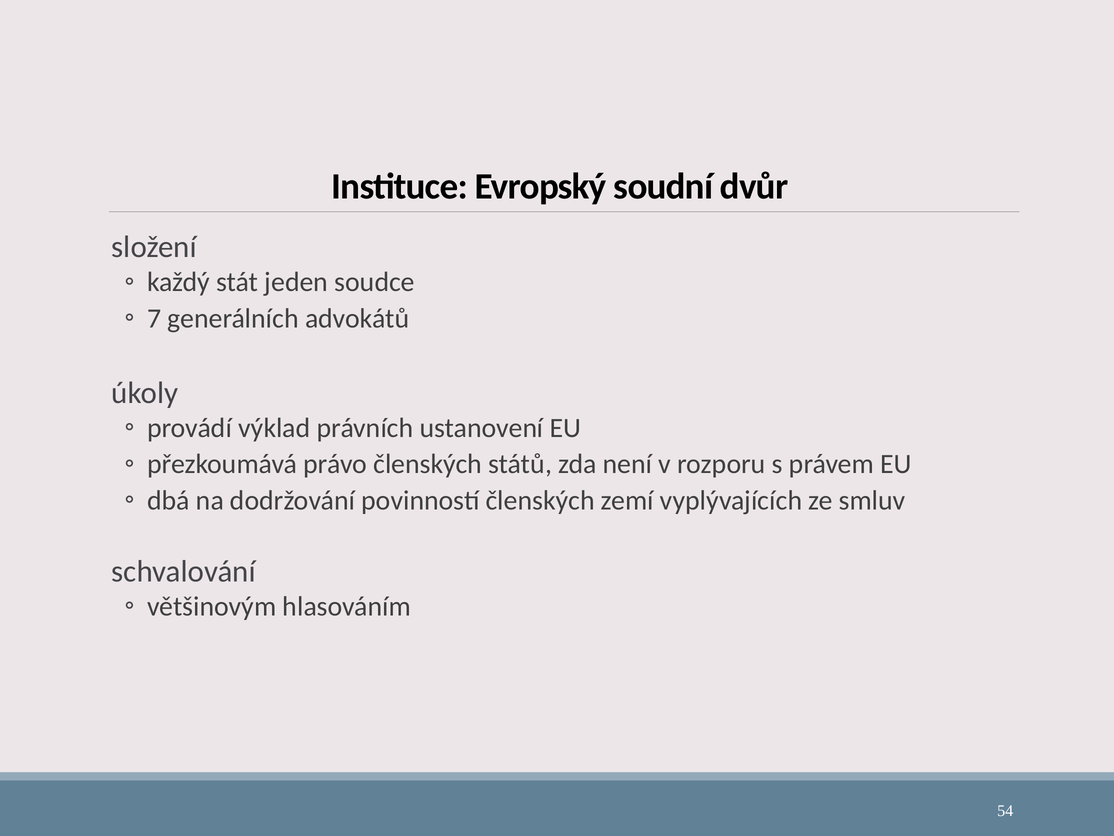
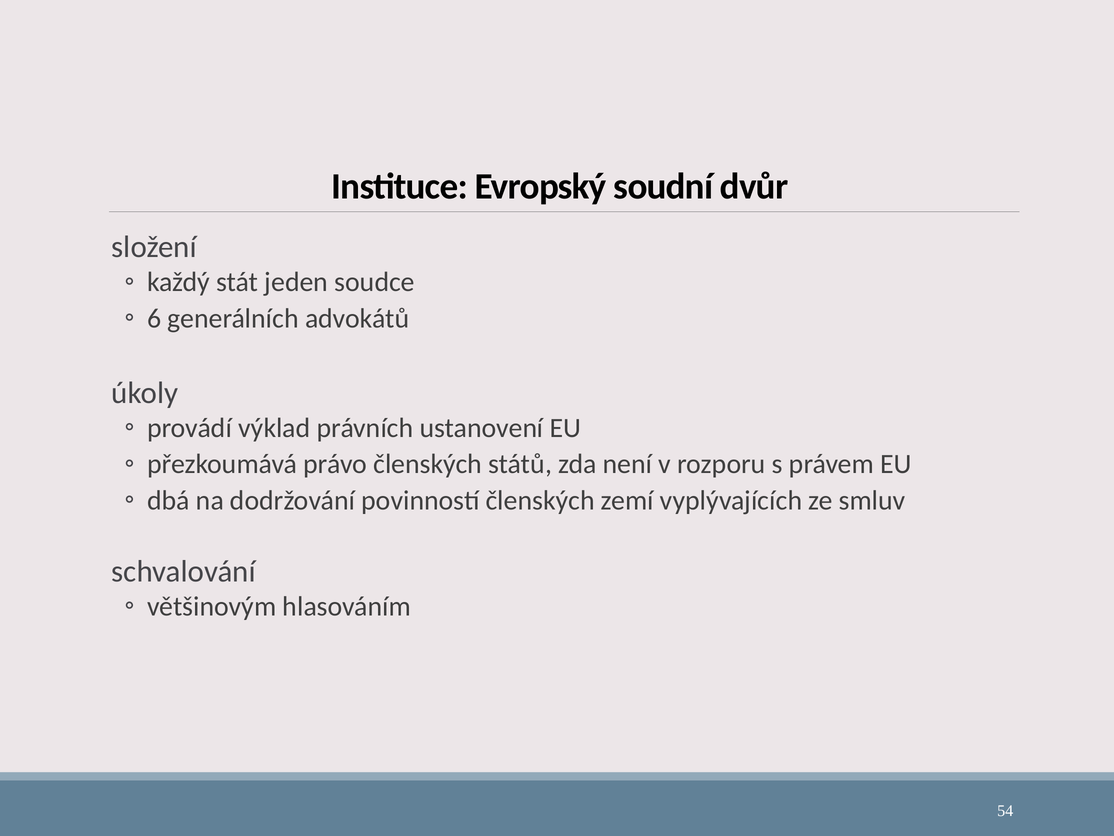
7: 7 -> 6
